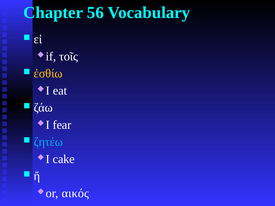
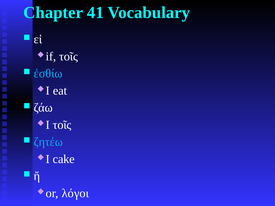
56: 56 -> 41
ἐσθίω colour: yellow -> light blue
I fear: fear -> τοῖς
αικός: αικός -> λόγοι
